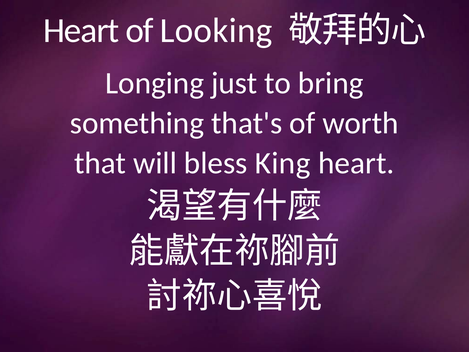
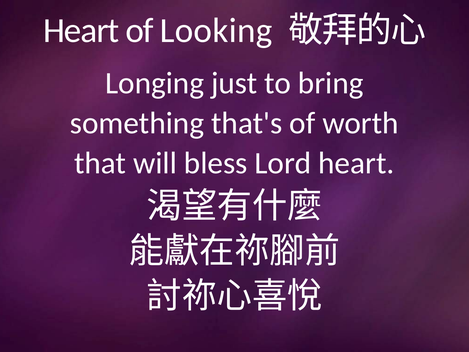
King: King -> Lord
